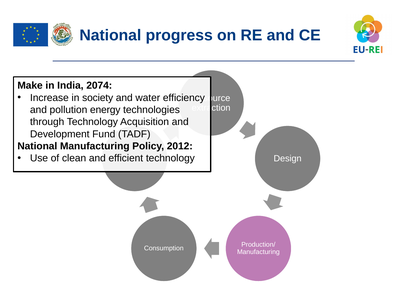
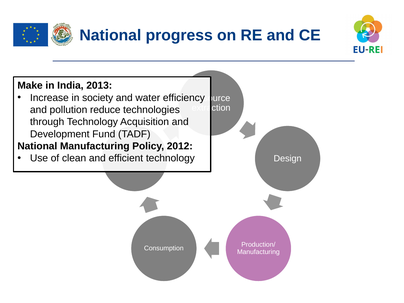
2074: 2074 -> 2013
energy: energy -> reduce
